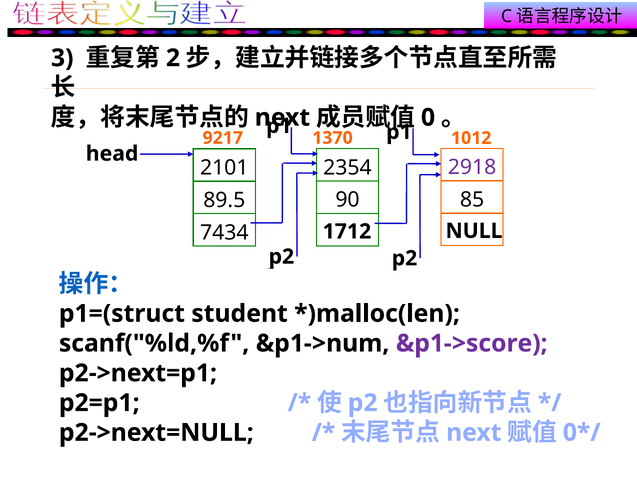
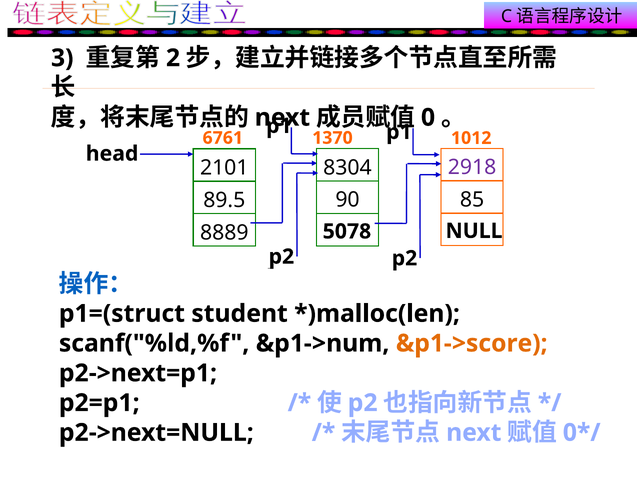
9217: 9217 -> 6761
2354: 2354 -> 8304
7434: 7434 -> 8889
1712: 1712 -> 5078
&p1->score colour: purple -> orange
